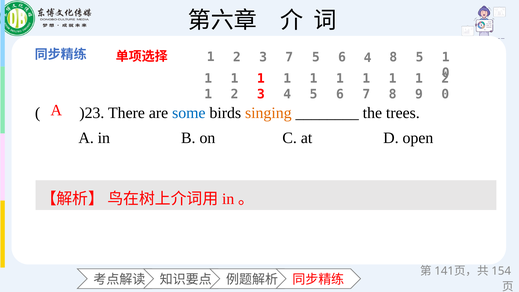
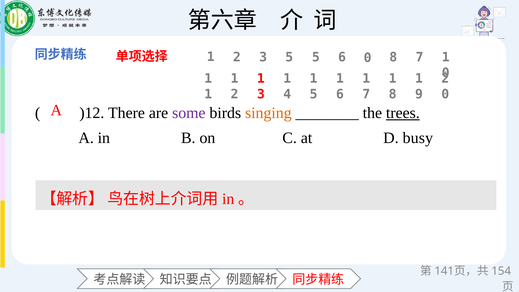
3 7: 7 -> 5
6 4: 4 -> 0
8 5: 5 -> 7
)23: )23 -> )12
some colour: blue -> purple
trees underline: none -> present
open: open -> busy
